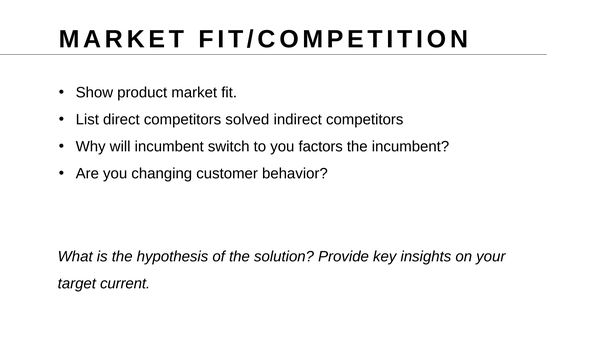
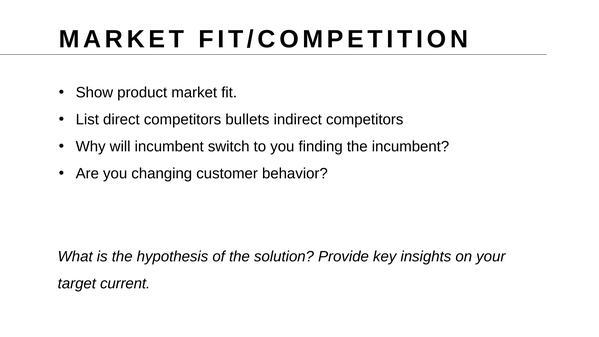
solved: solved -> bullets
factors: factors -> finding
